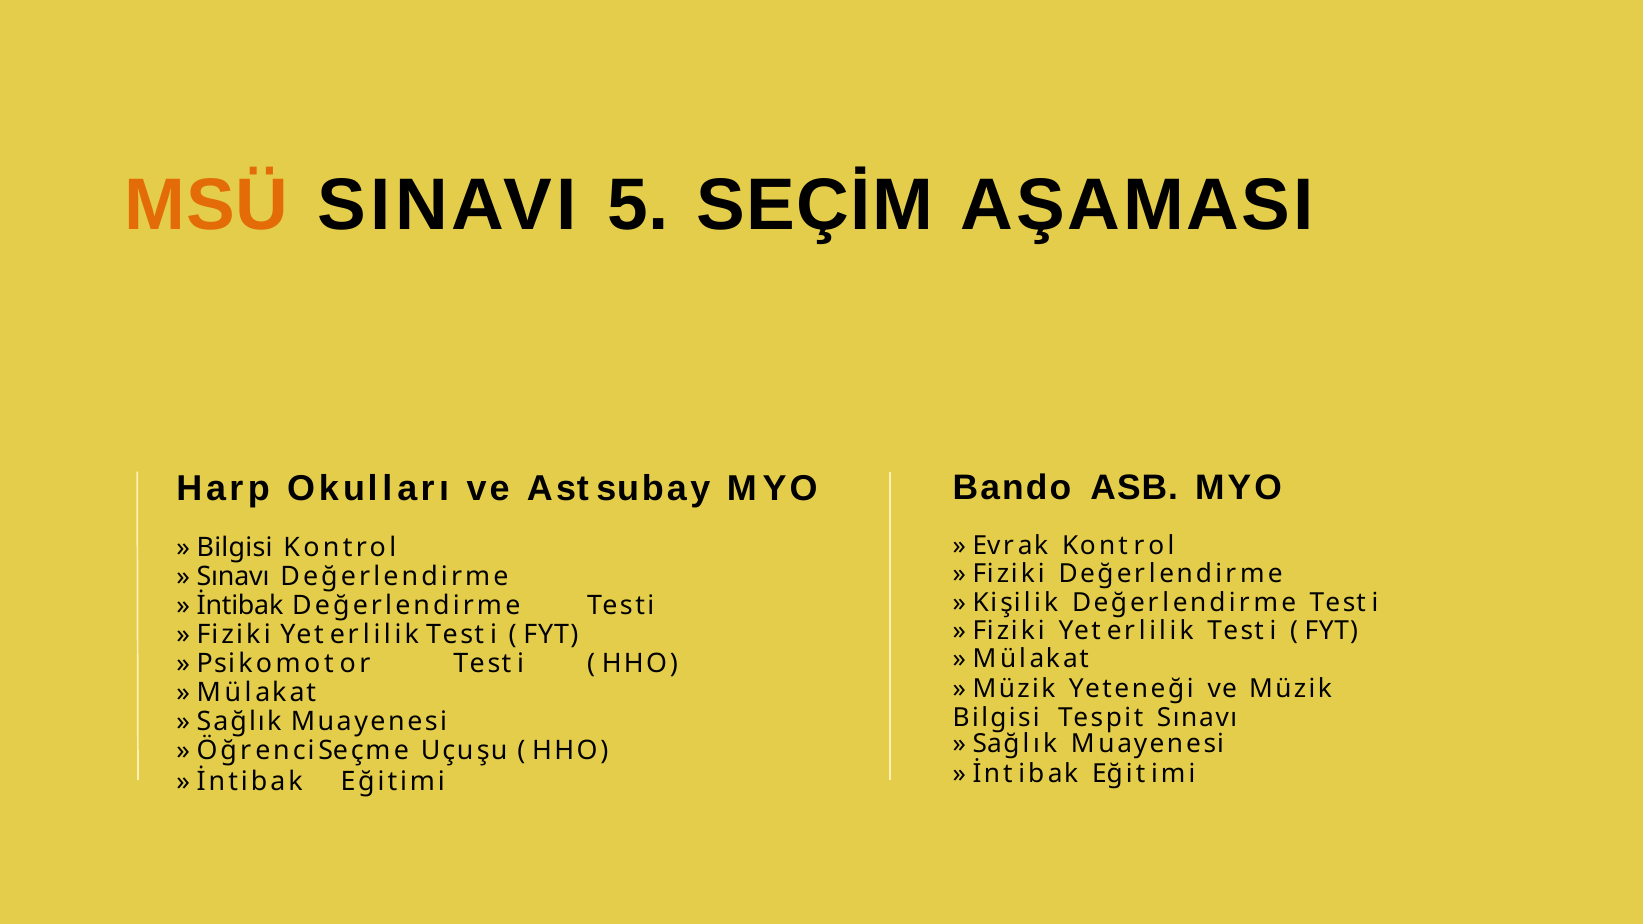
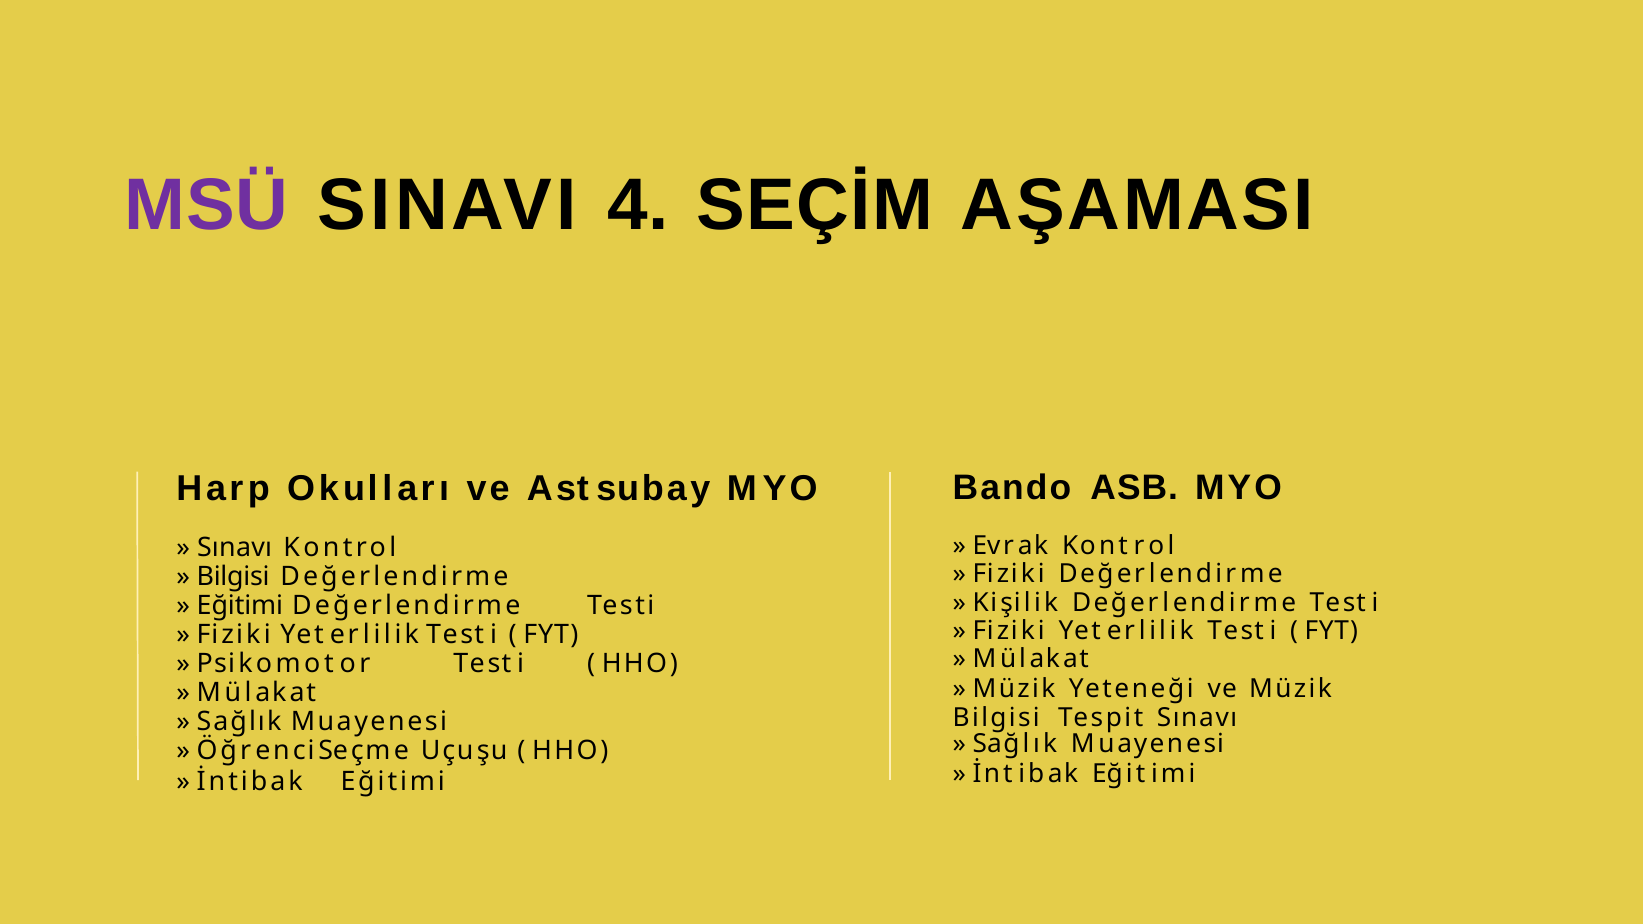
MSÜ colour: orange -> purple
5: 5 -> 4
Bilgisi at (235, 547): Bilgisi -> Sınavı
Sınavı at (233, 577): Sınavı -> Bilgisi
İntibak at (240, 606): İntibak -> Eğitimi
